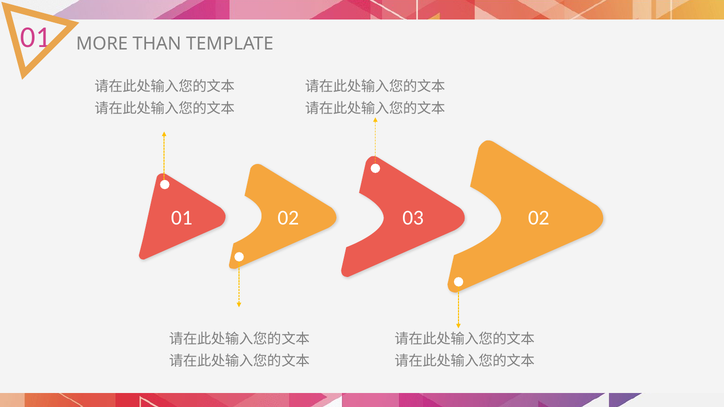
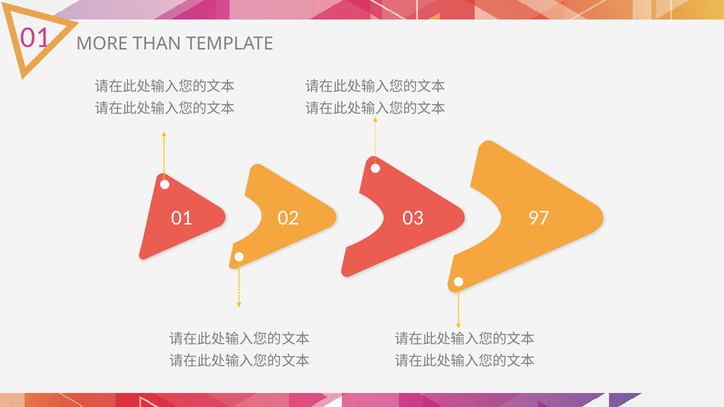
01 02: 02 -> 97
